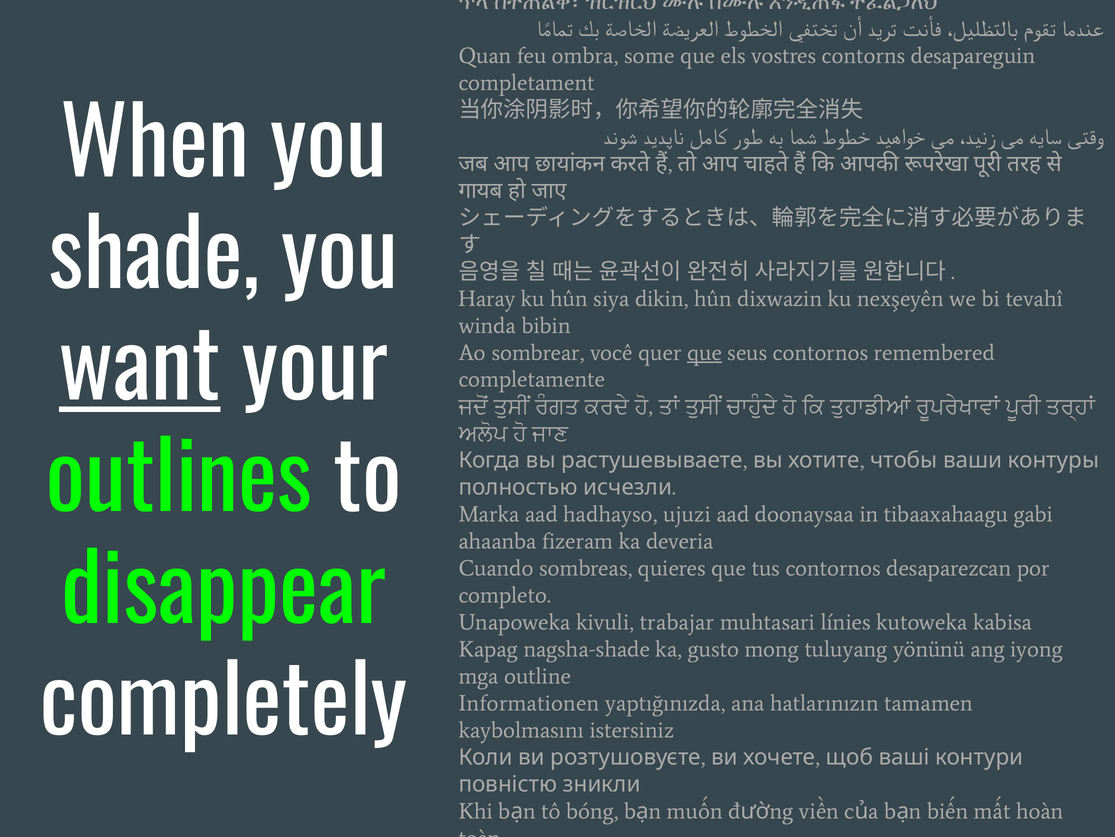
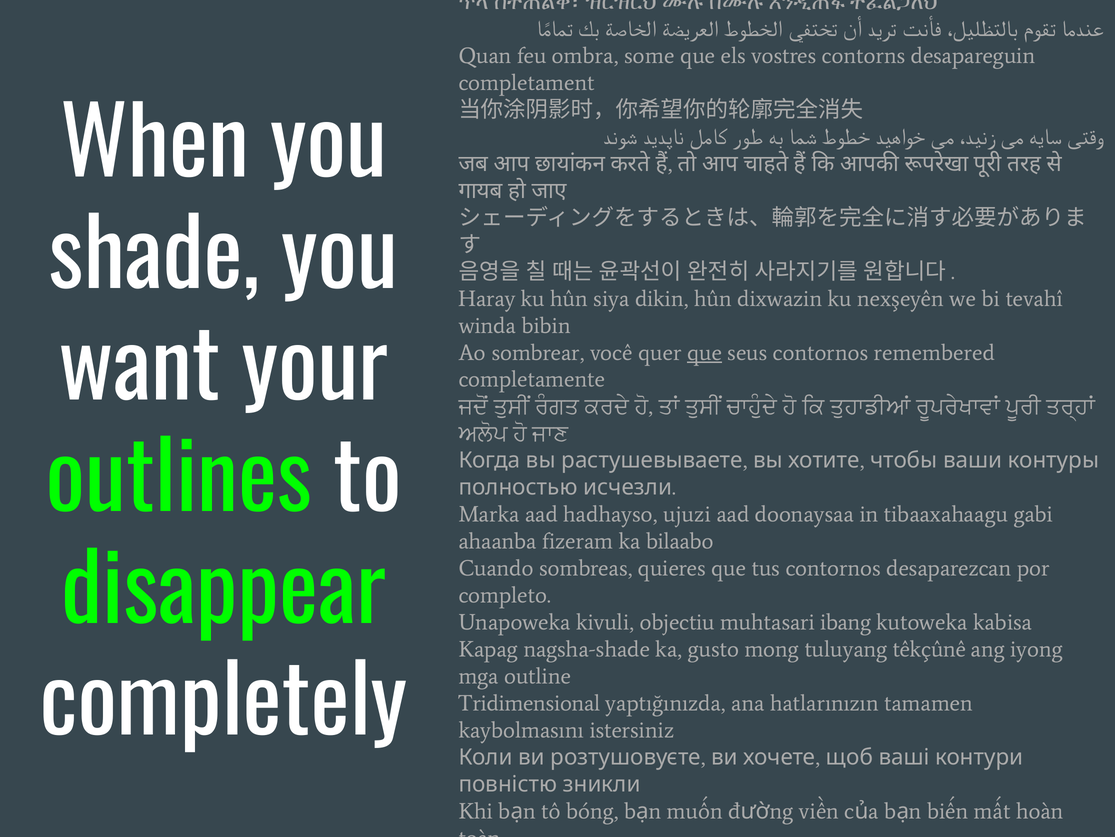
want underline: present -> none
deveria: deveria -> bilaabo
trabajar: trabajar -> objectiu
línies: línies -> ibang
yönünü: yönünü -> têkçûnê
Informationen: Informationen -> Tridimensional
